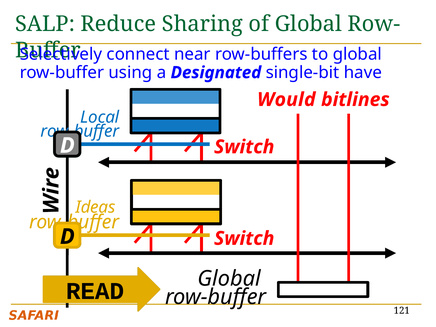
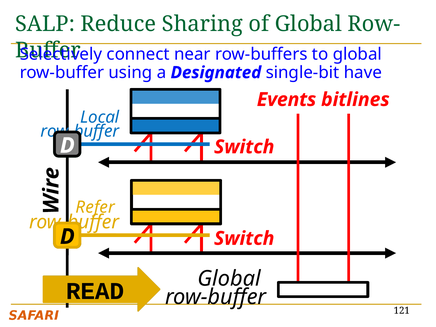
Would: Would -> Events
Ideas: Ideas -> Refer
